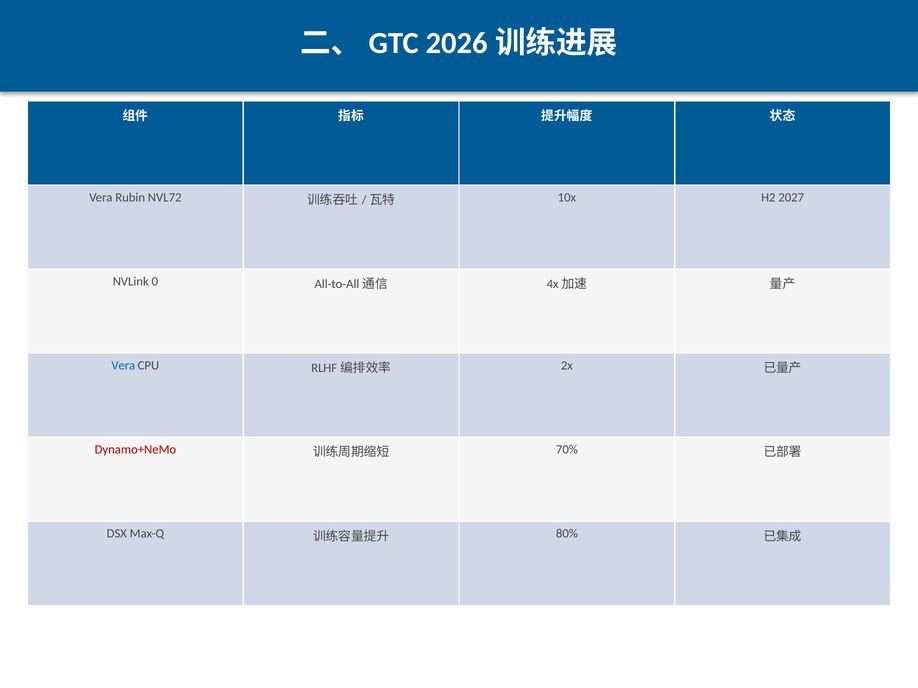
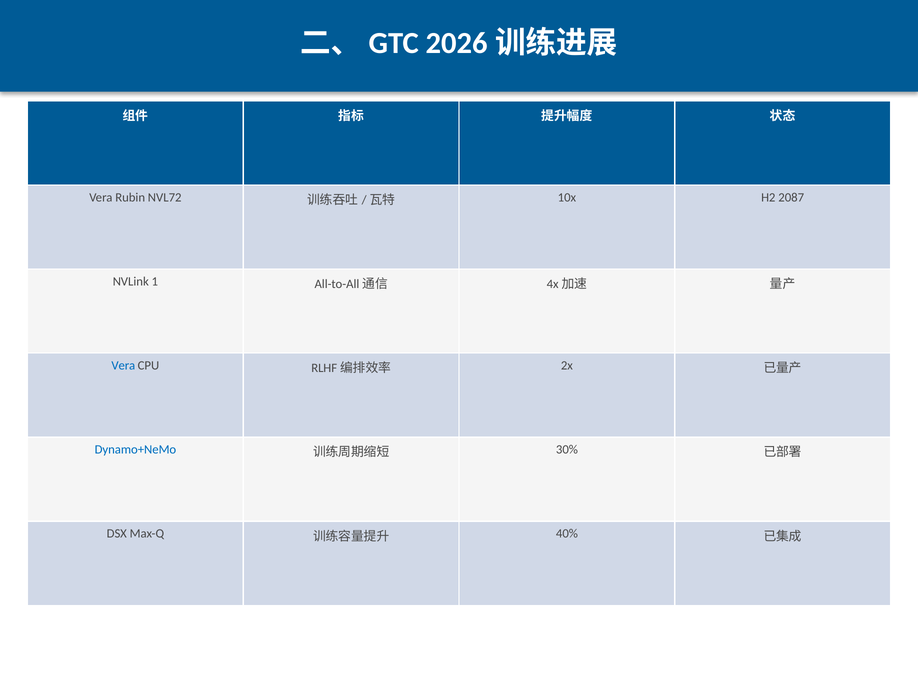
2027: 2027 -> 2087
0: 0 -> 1
Dynamo+NeMo colour: red -> blue
70%: 70% -> 30%
80%: 80% -> 40%
